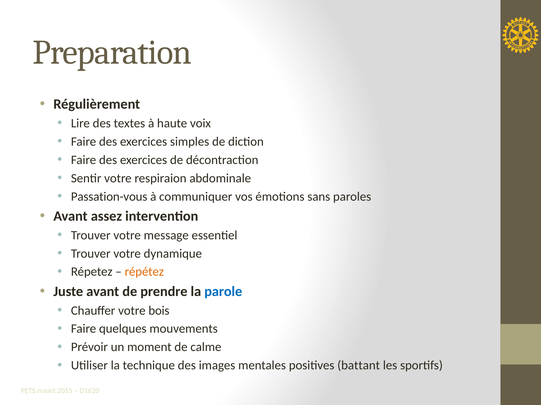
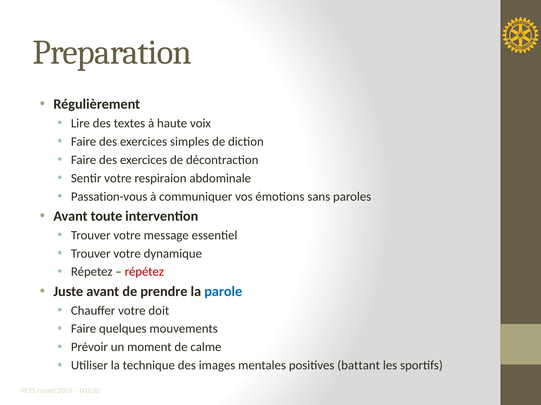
assez: assez -> toute
répétez colour: orange -> red
bois: bois -> doit
